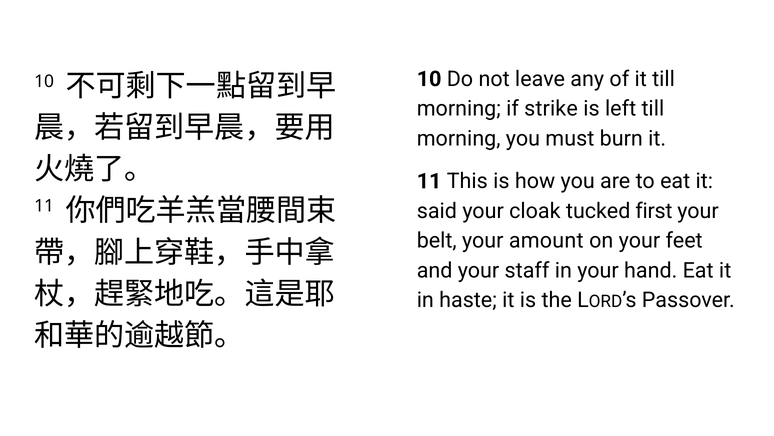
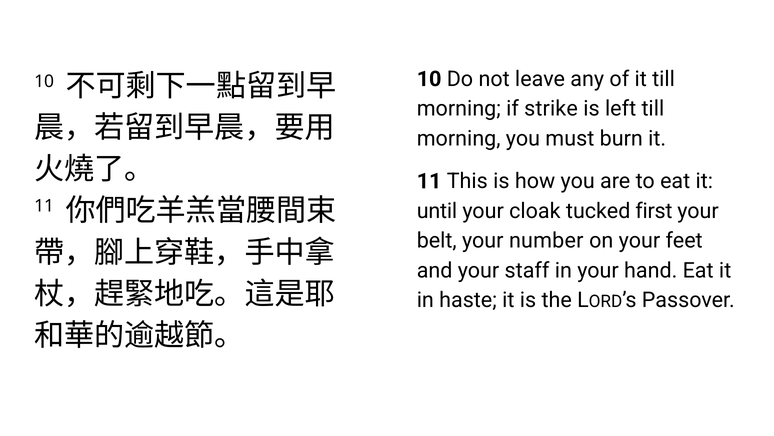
said: said -> until
amount: amount -> number
